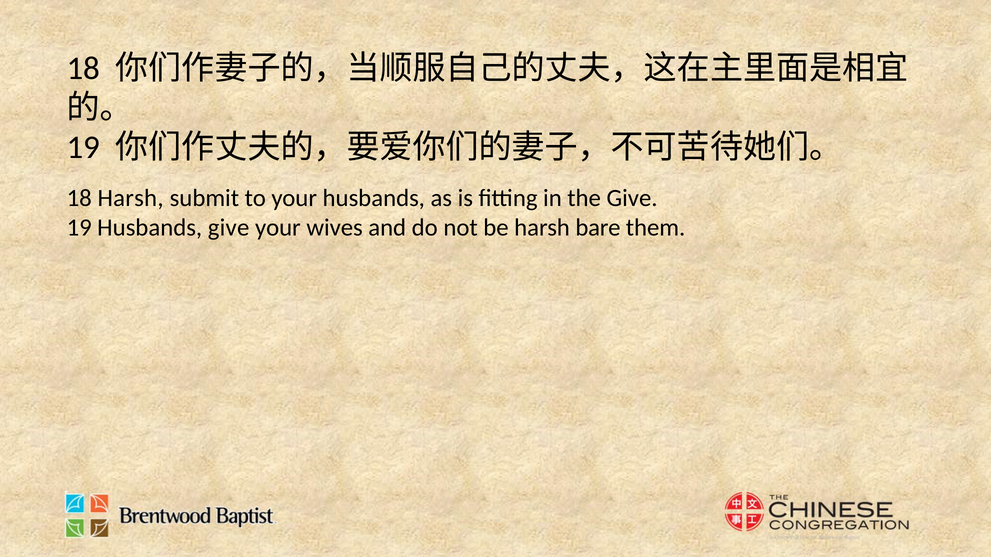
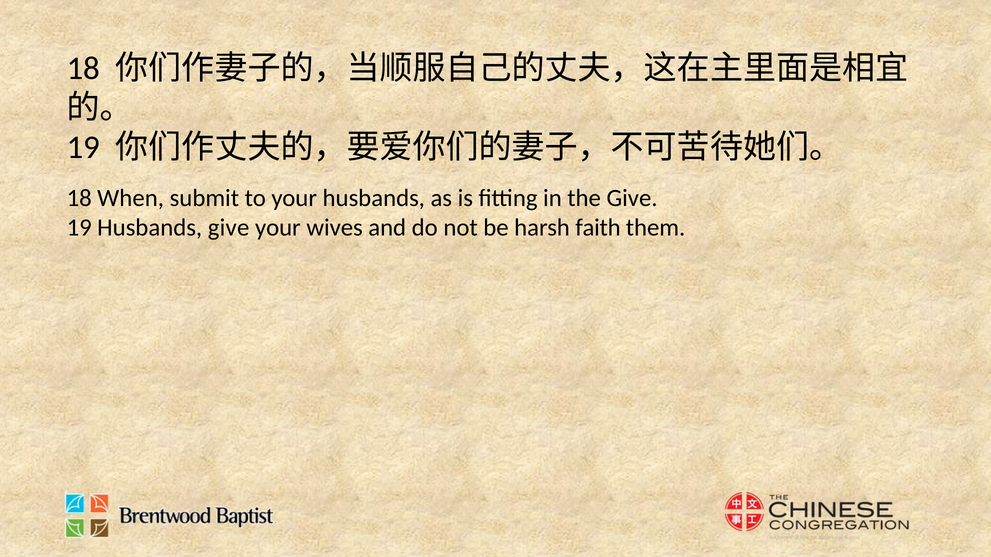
18 Harsh: Harsh -> When
bare: bare -> faith
